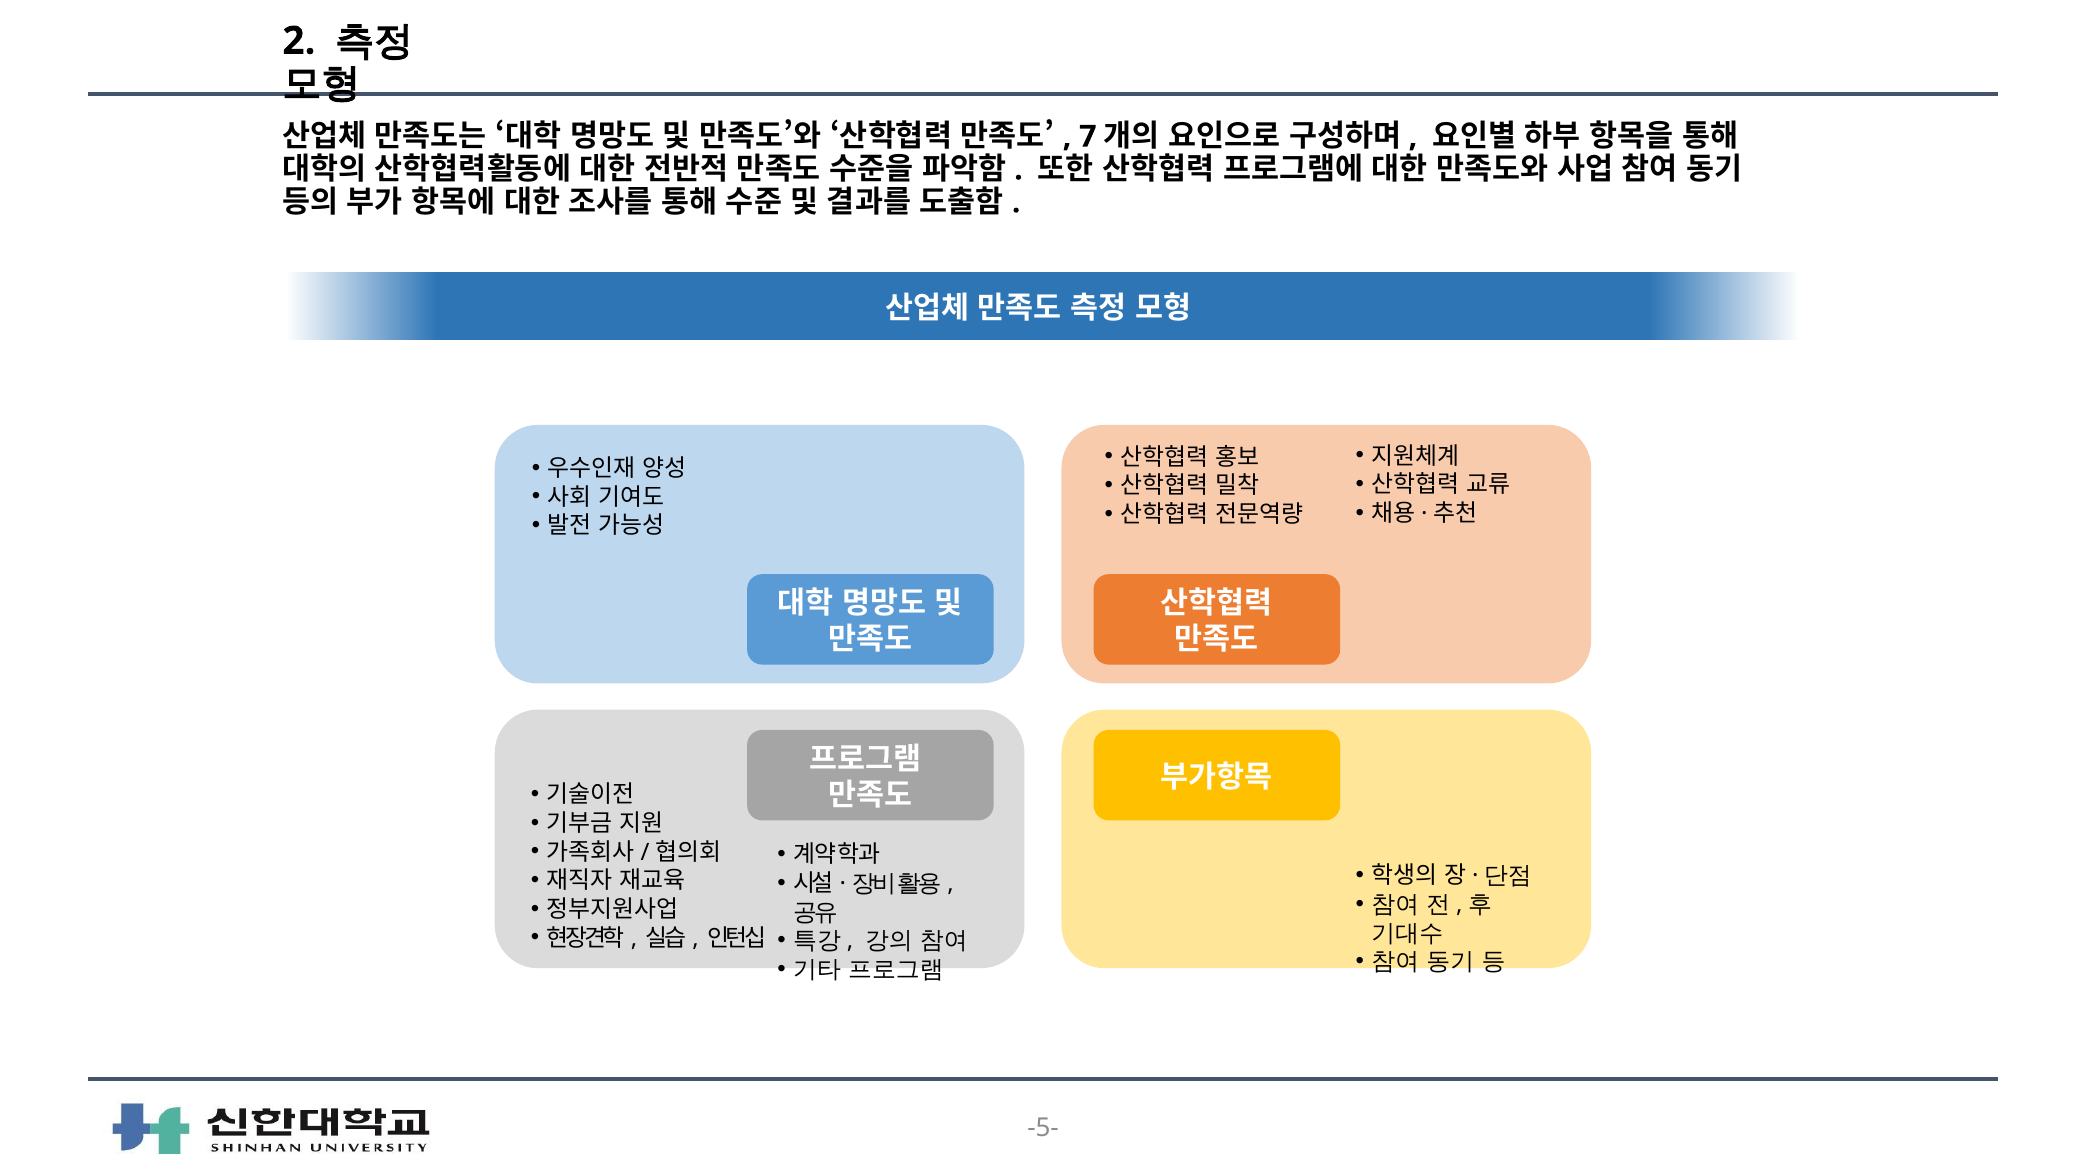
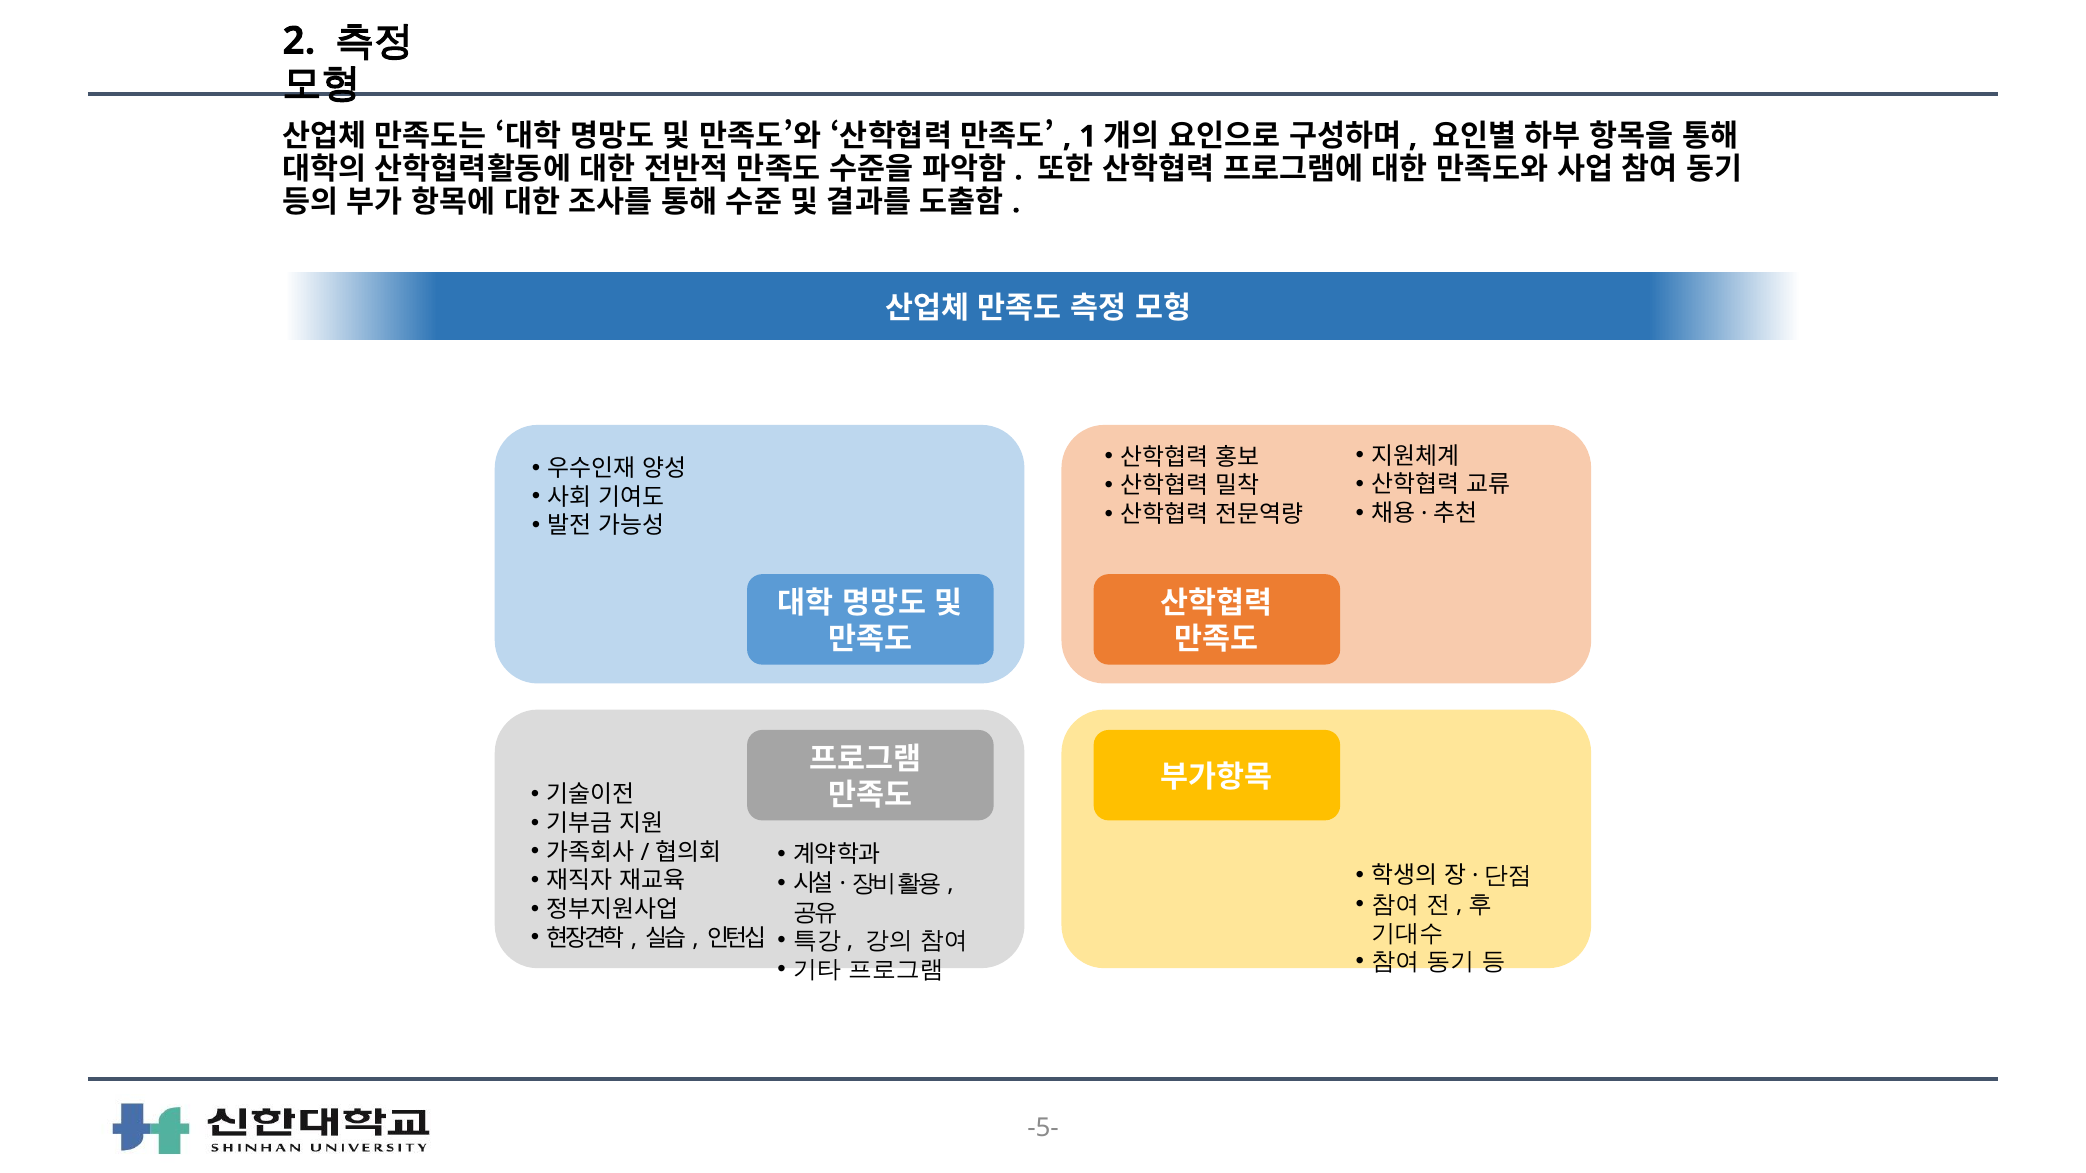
7: 7 -> 1
